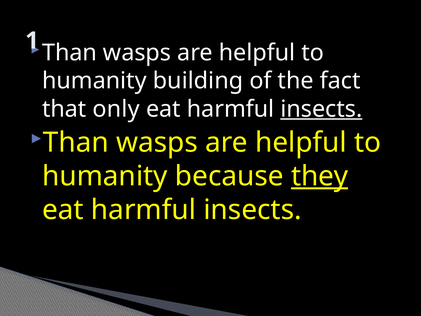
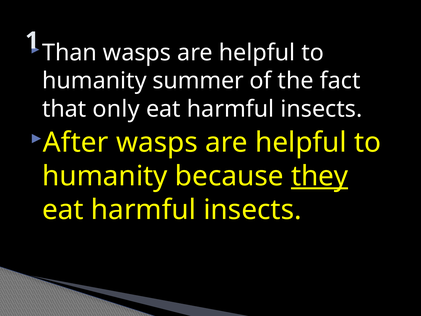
building: building -> summer
insects at (321, 109) underline: present -> none
Than at (76, 142): Than -> After
